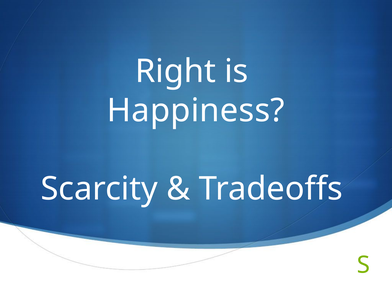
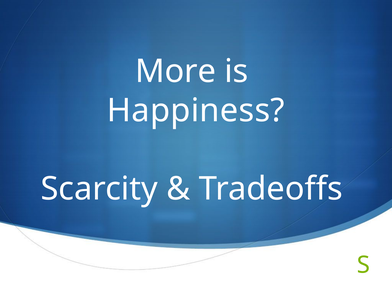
Right: Right -> More
